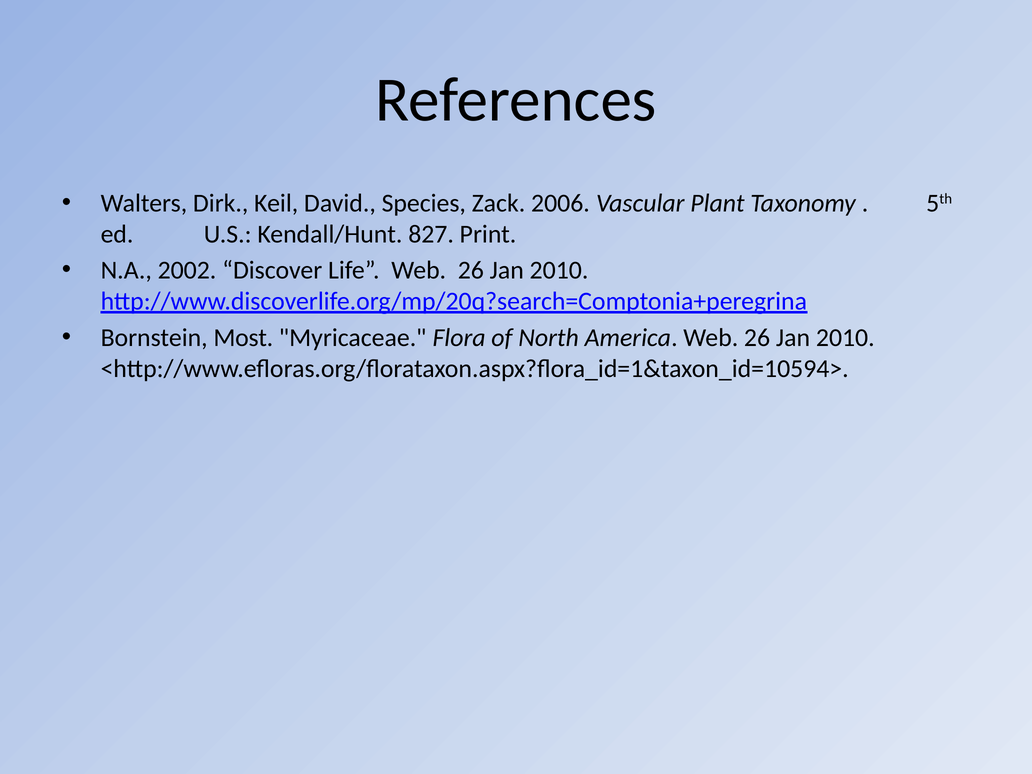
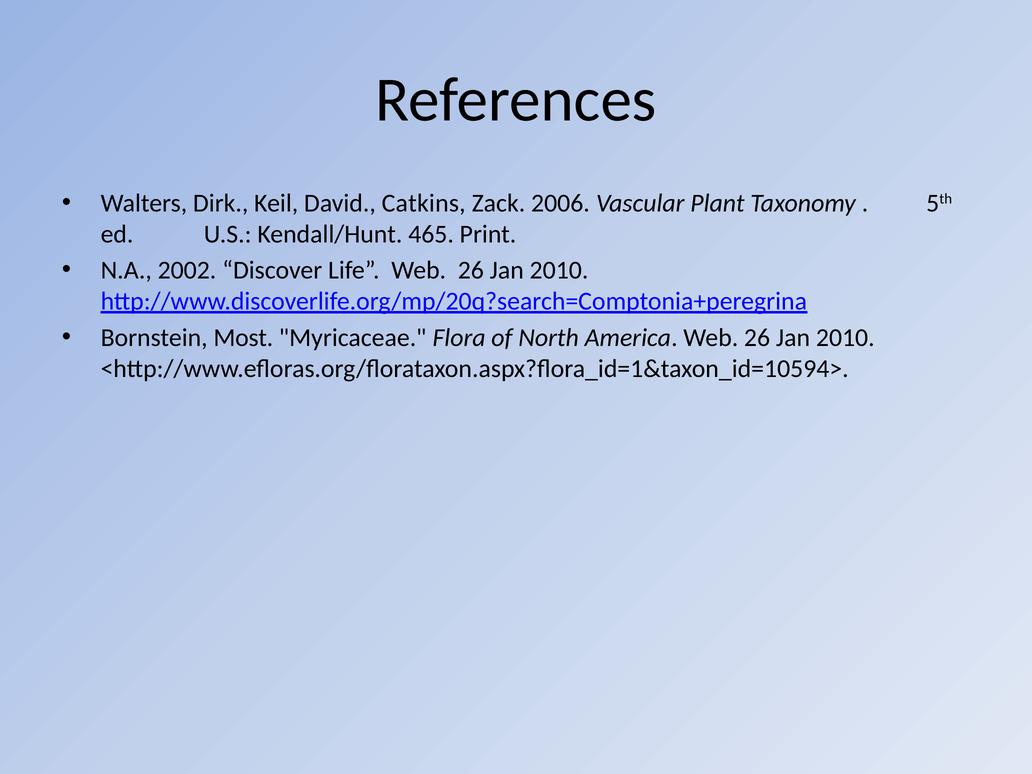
Species: Species -> Catkins
827: 827 -> 465
